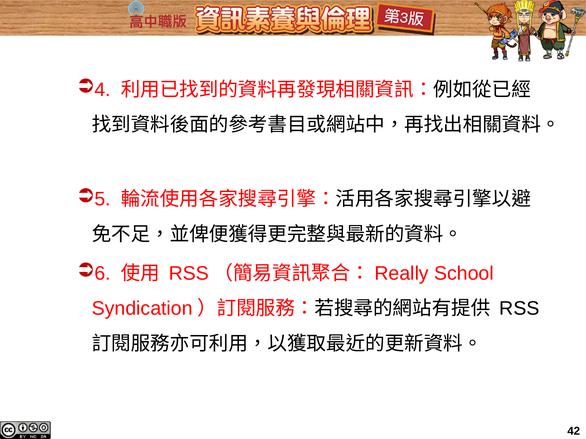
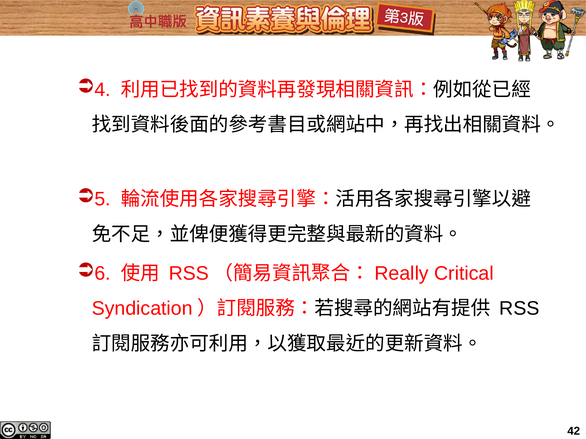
School: School -> Critical
